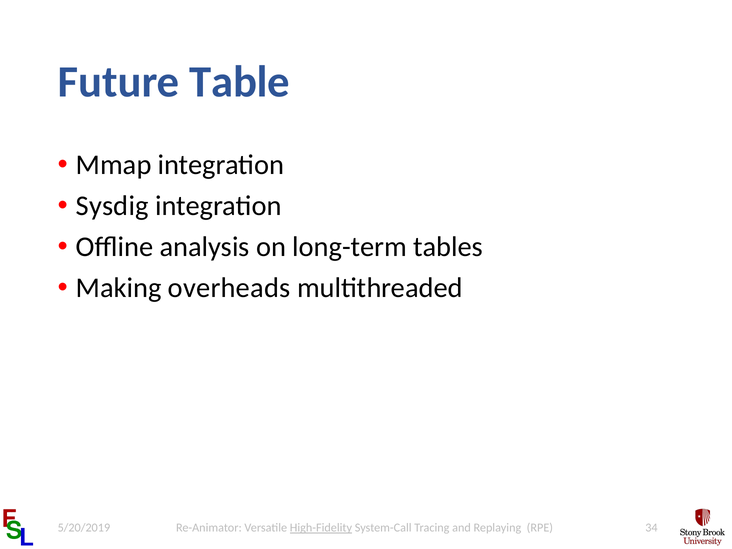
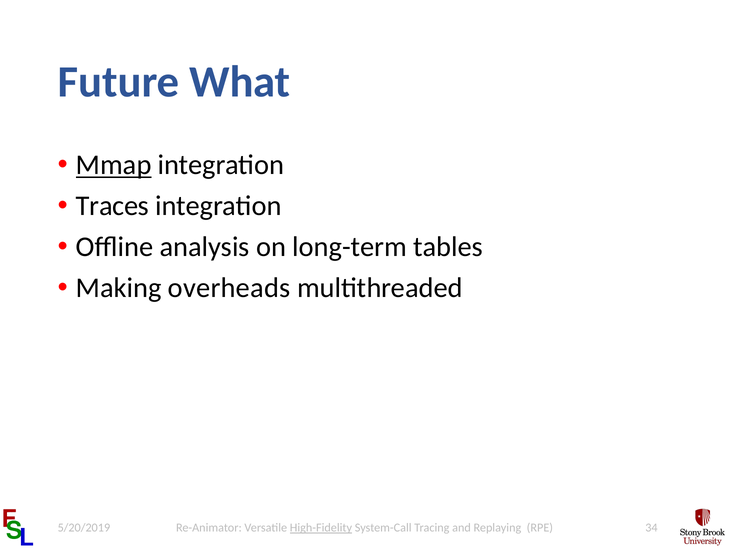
Table: Table -> What
Mmap underline: none -> present
Sysdig: Sysdig -> Traces
